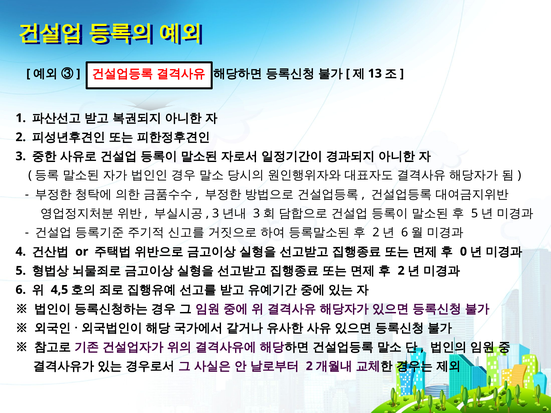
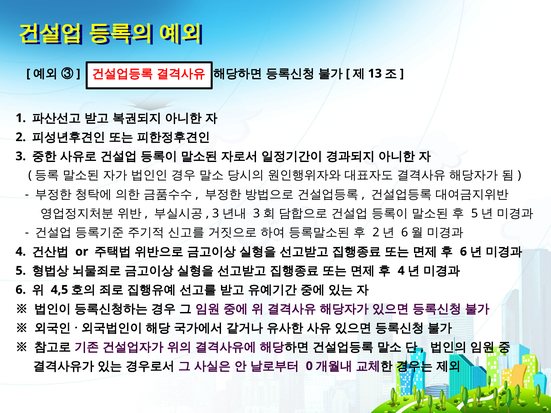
0 at (463, 252): 0 -> 6
2 at (401, 271): 2 -> 4
2 at (309, 366): 2 -> 0
